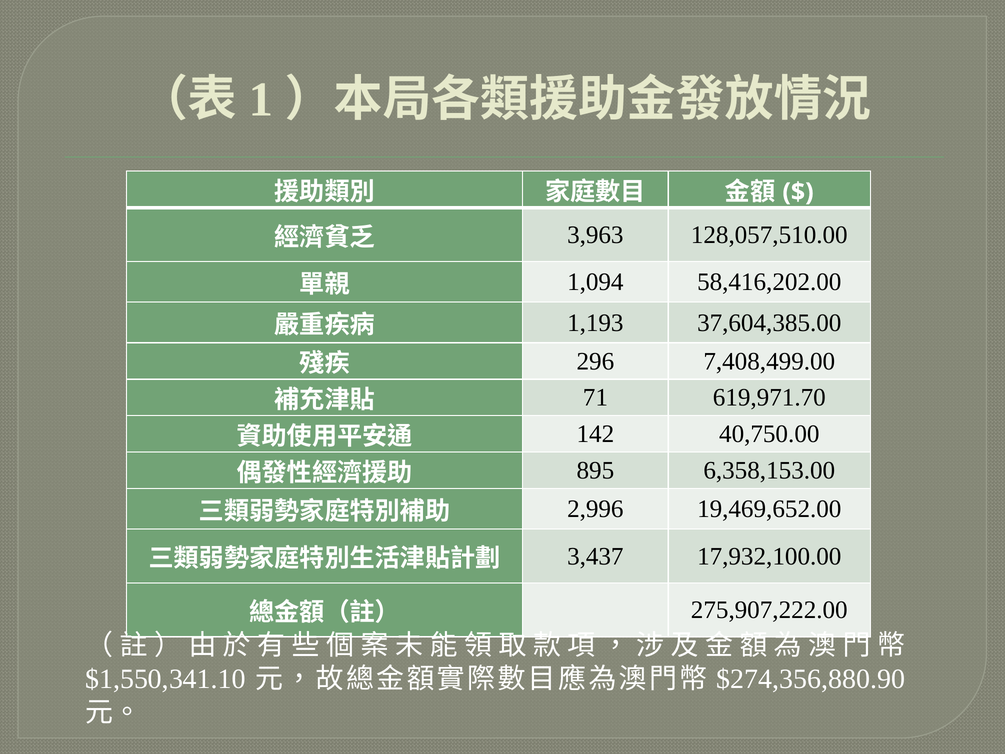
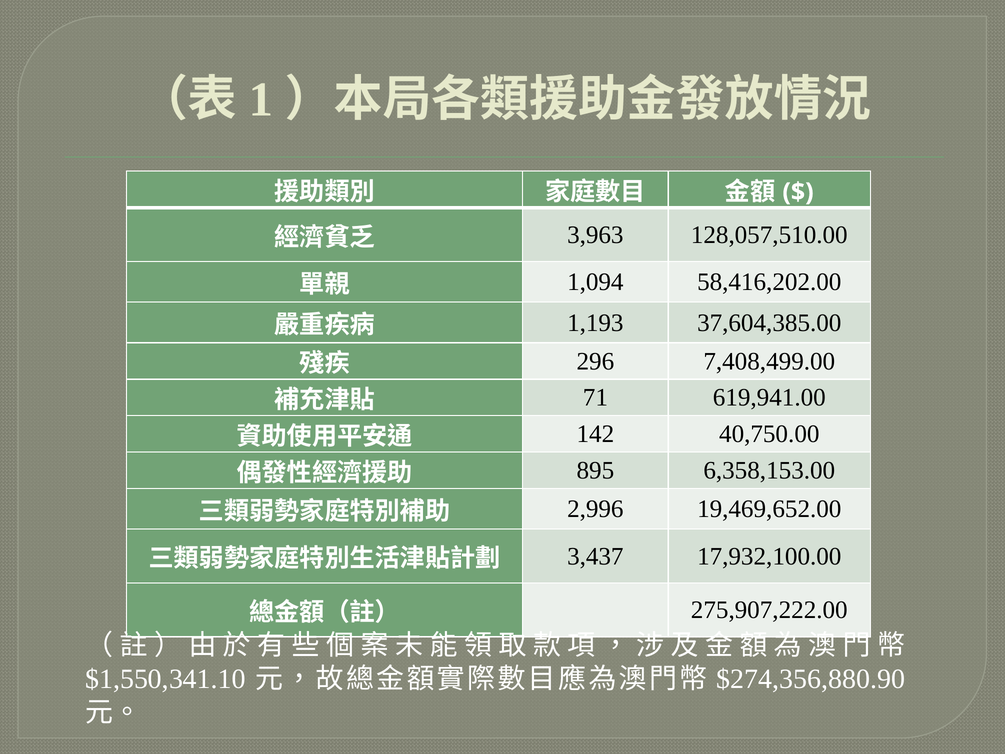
619,971.70: 619,971.70 -> 619,941.00
